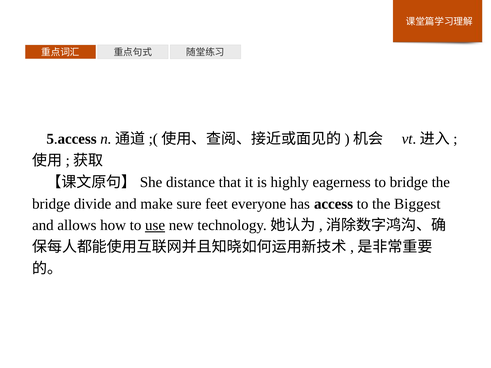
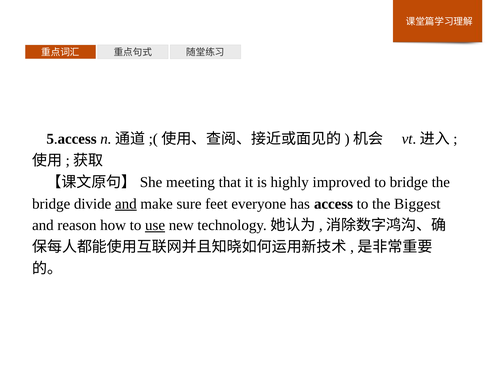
distance: distance -> meeting
eagerness: eagerness -> improved
and at (126, 204) underline: none -> present
allows: allows -> reason
